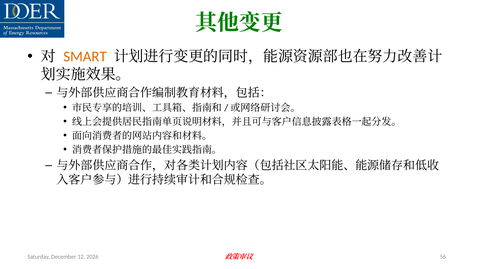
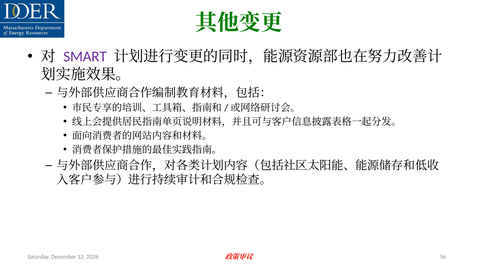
SMART colour: orange -> purple
